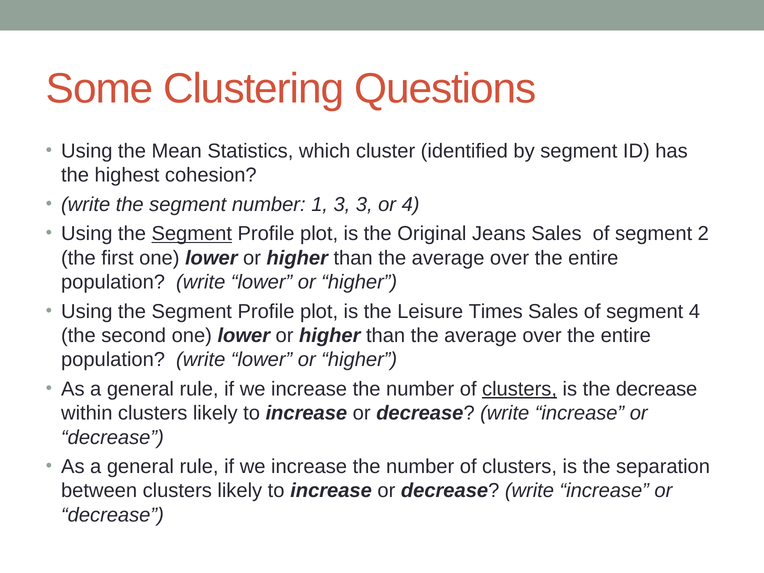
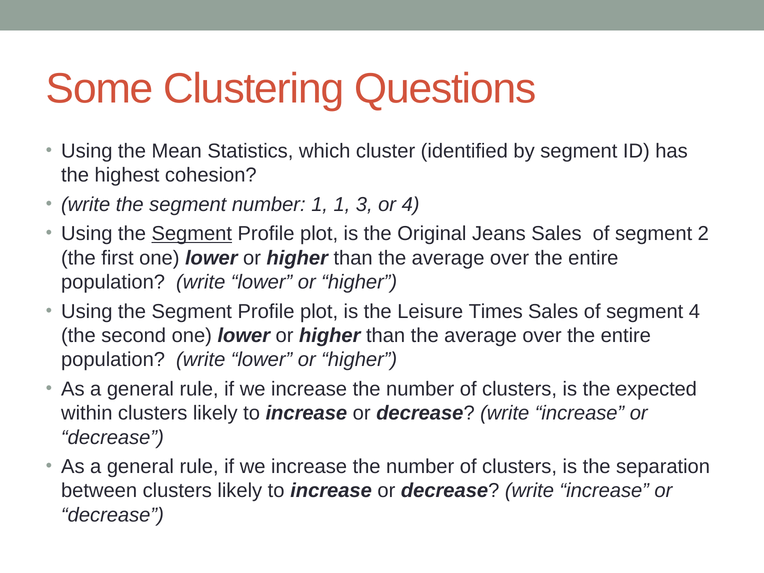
1 3: 3 -> 1
clusters at (520, 389) underline: present -> none
the decrease: decrease -> expected
